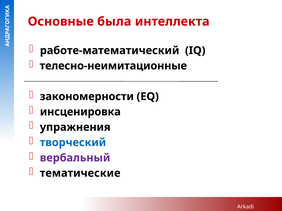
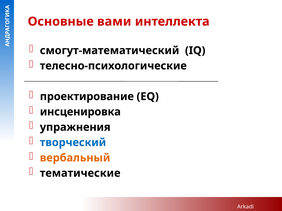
была: была -> вами
работе-математический: работе-математический -> смогут-математический
телесно-неимитационные: телесно-неимитационные -> телесно-психологические
закономерности: закономерности -> проектирование
вербальный colour: purple -> orange
